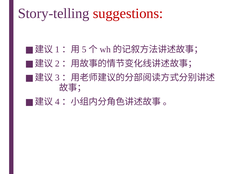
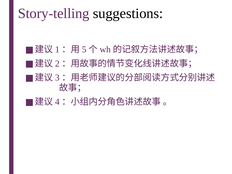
suggestions colour: red -> black
